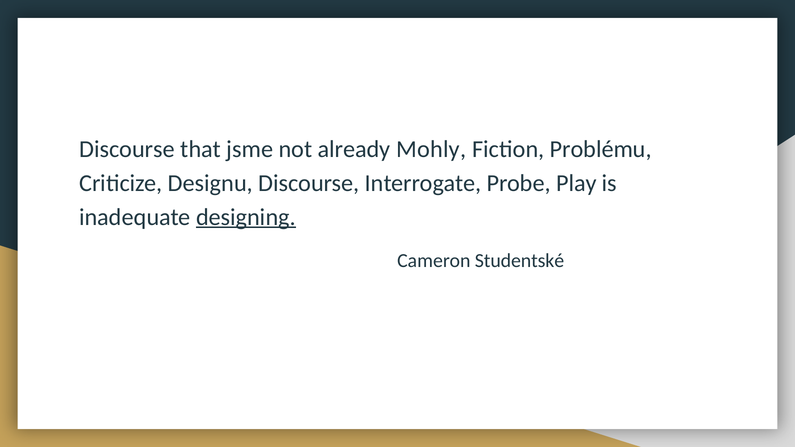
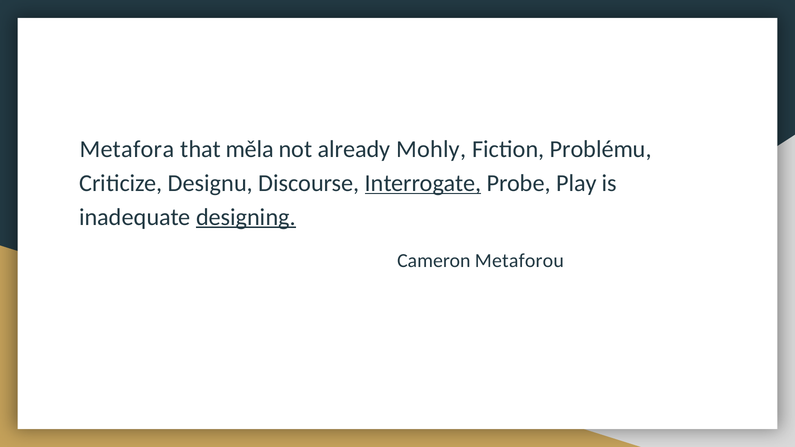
Discourse at (127, 149): Discourse -> Metafora
jsme: jsme -> měla
Interrogate underline: none -> present
Studentské: Studentské -> Metaforou
